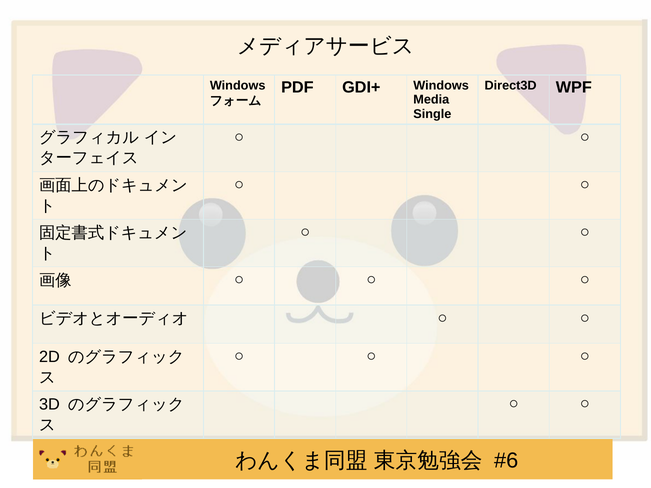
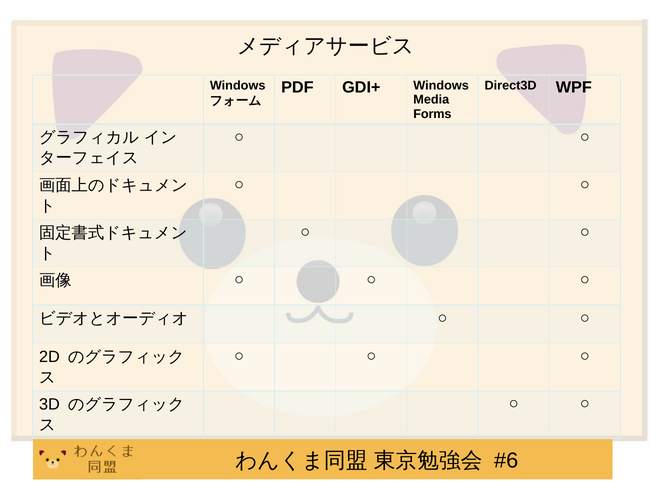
Single: Single -> Forms
